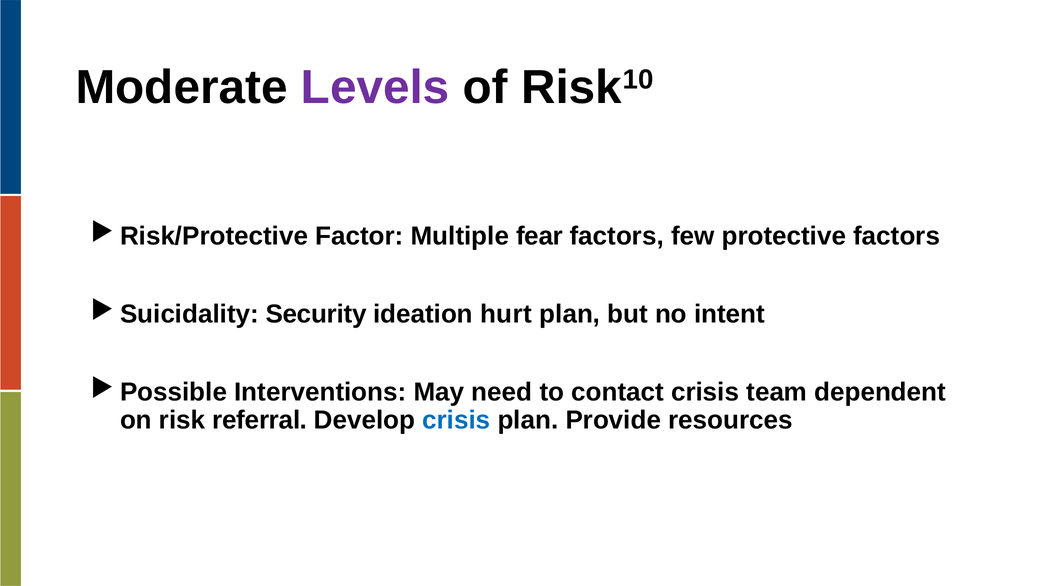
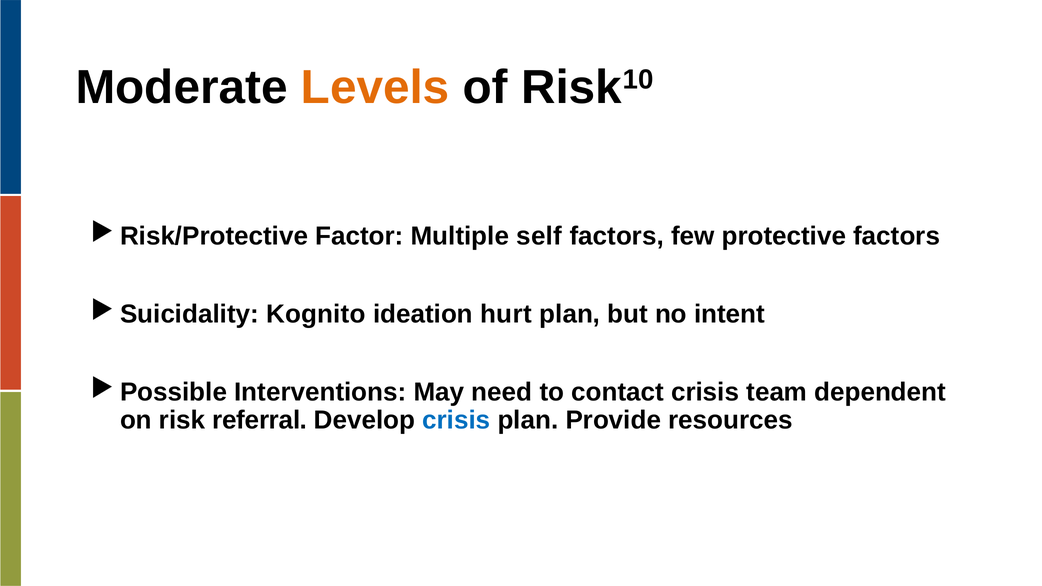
Levels colour: purple -> orange
fear: fear -> self
Security: Security -> Kognito
